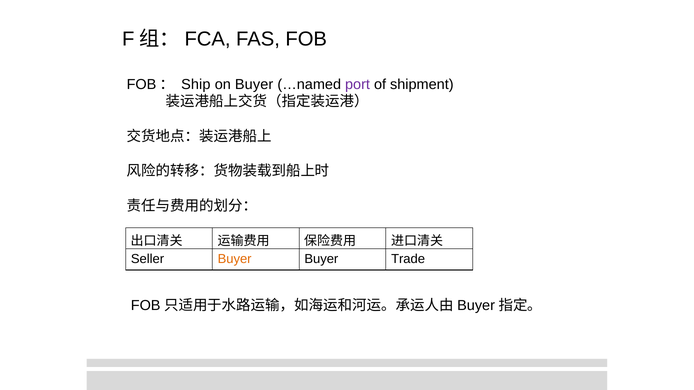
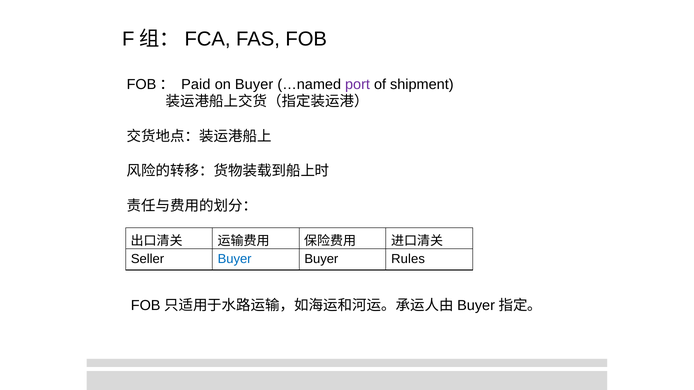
Ship: Ship -> Paid
Buyer at (235, 259) colour: orange -> blue
Trade: Trade -> Rules
